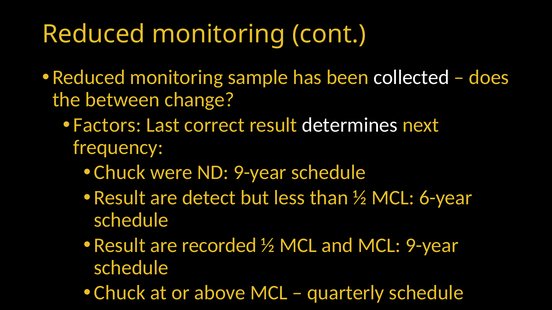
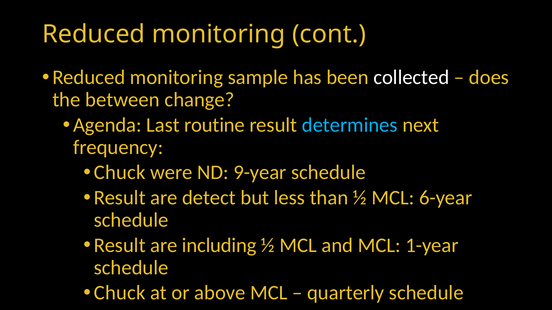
Factors: Factors -> Agenda
correct: correct -> routine
determines colour: white -> light blue
recorded: recorded -> including
MCL 9-year: 9-year -> 1-year
